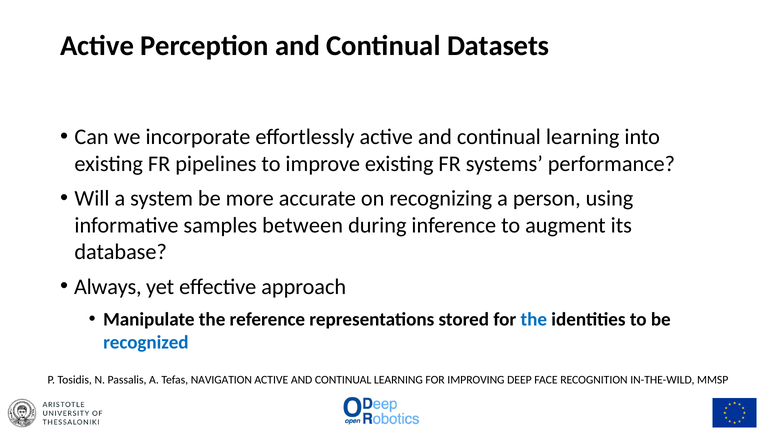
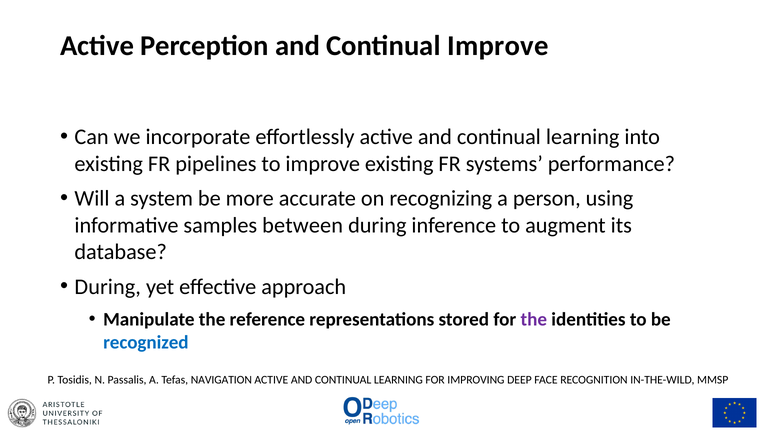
Continual Datasets: Datasets -> Improve
Always at (108, 287): Always -> During
the at (534, 319) colour: blue -> purple
